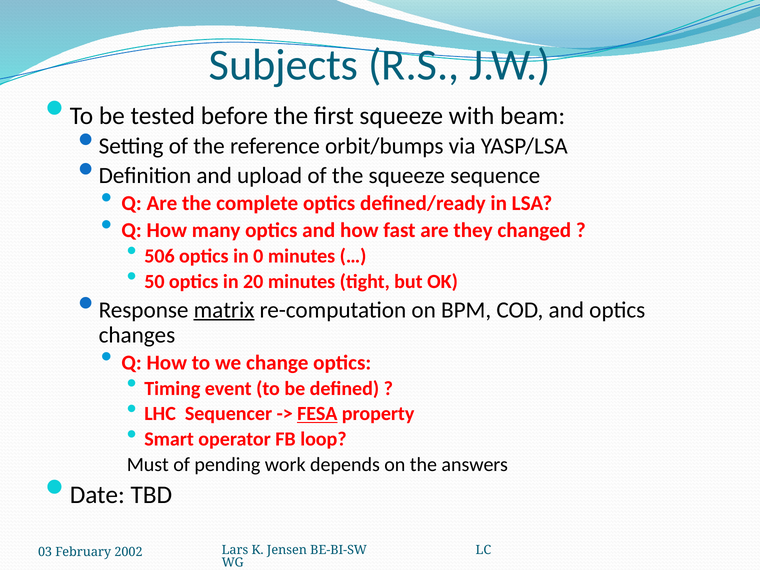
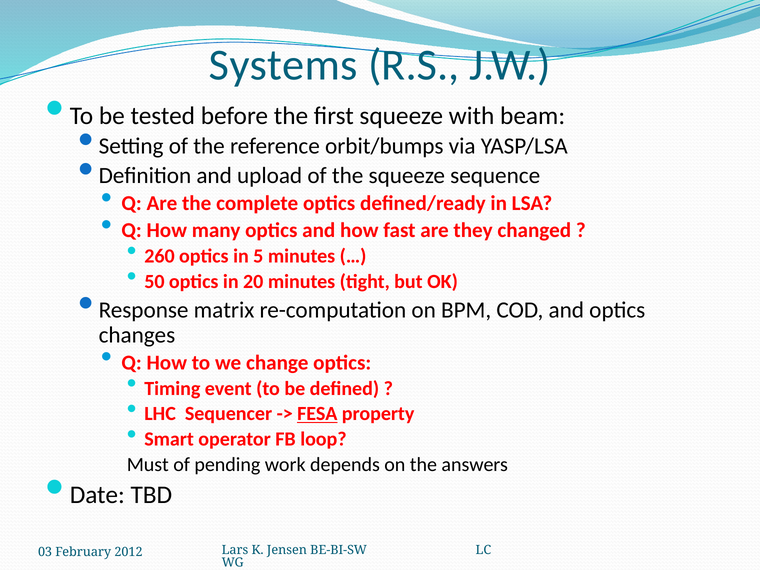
Subjects: Subjects -> Systems
506: 506 -> 260
0: 0 -> 5
matrix underline: present -> none
2002: 2002 -> 2012
